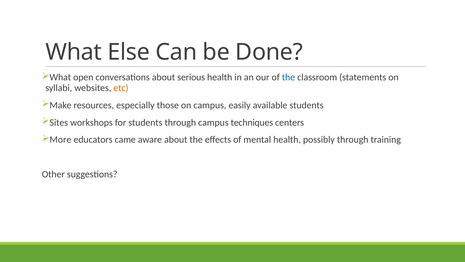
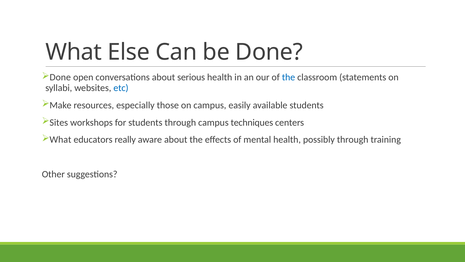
What at (60, 77): What -> Done
etc colour: orange -> blue
More at (60, 140): More -> What
came: came -> really
